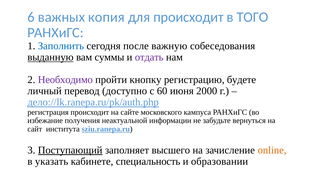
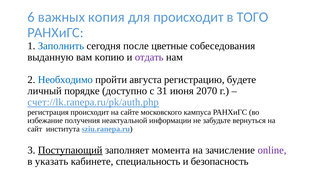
важную: важную -> цветные
выданную underline: present -> none
суммы: суммы -> копию
Необходимо colour: purple -> blue
кнопку: кнопку -> августа
перевод: перевод -> порядке
60: 60 -> 31
2000: 2000 -> 2070
дело://lk.ranepa.ru/pk/auth.php: дело://lk.ranepa.ru/pk/auth.php -> счет://lk.ranepa.ru/pk/auth.php
высшего: высшего -> момента
online colour: orange -> purple
образовании: образовании -> безопасность
